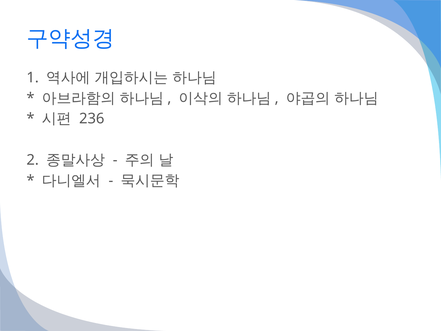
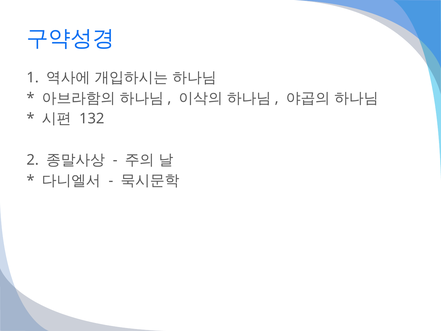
236: 236 -> 132
